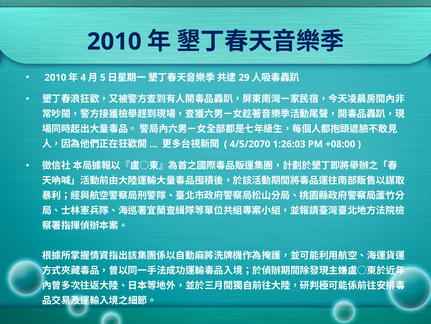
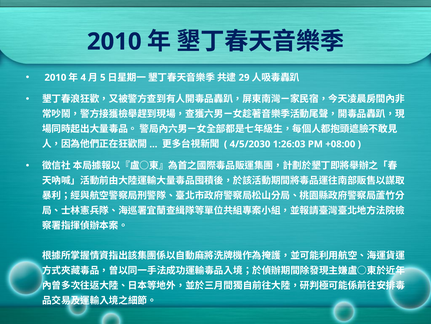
4/5/2070: 4/5/2070 -> 4/5/2030
